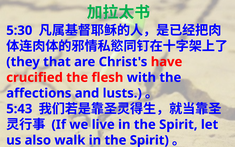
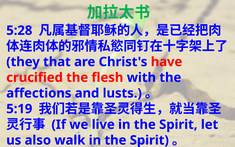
5:30: 5:30 -> 5:28
5:43: 5:43 -> 5:19
